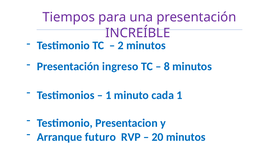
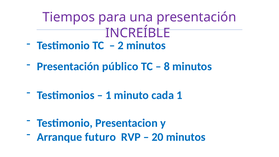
ingreso: ingreso -> público
